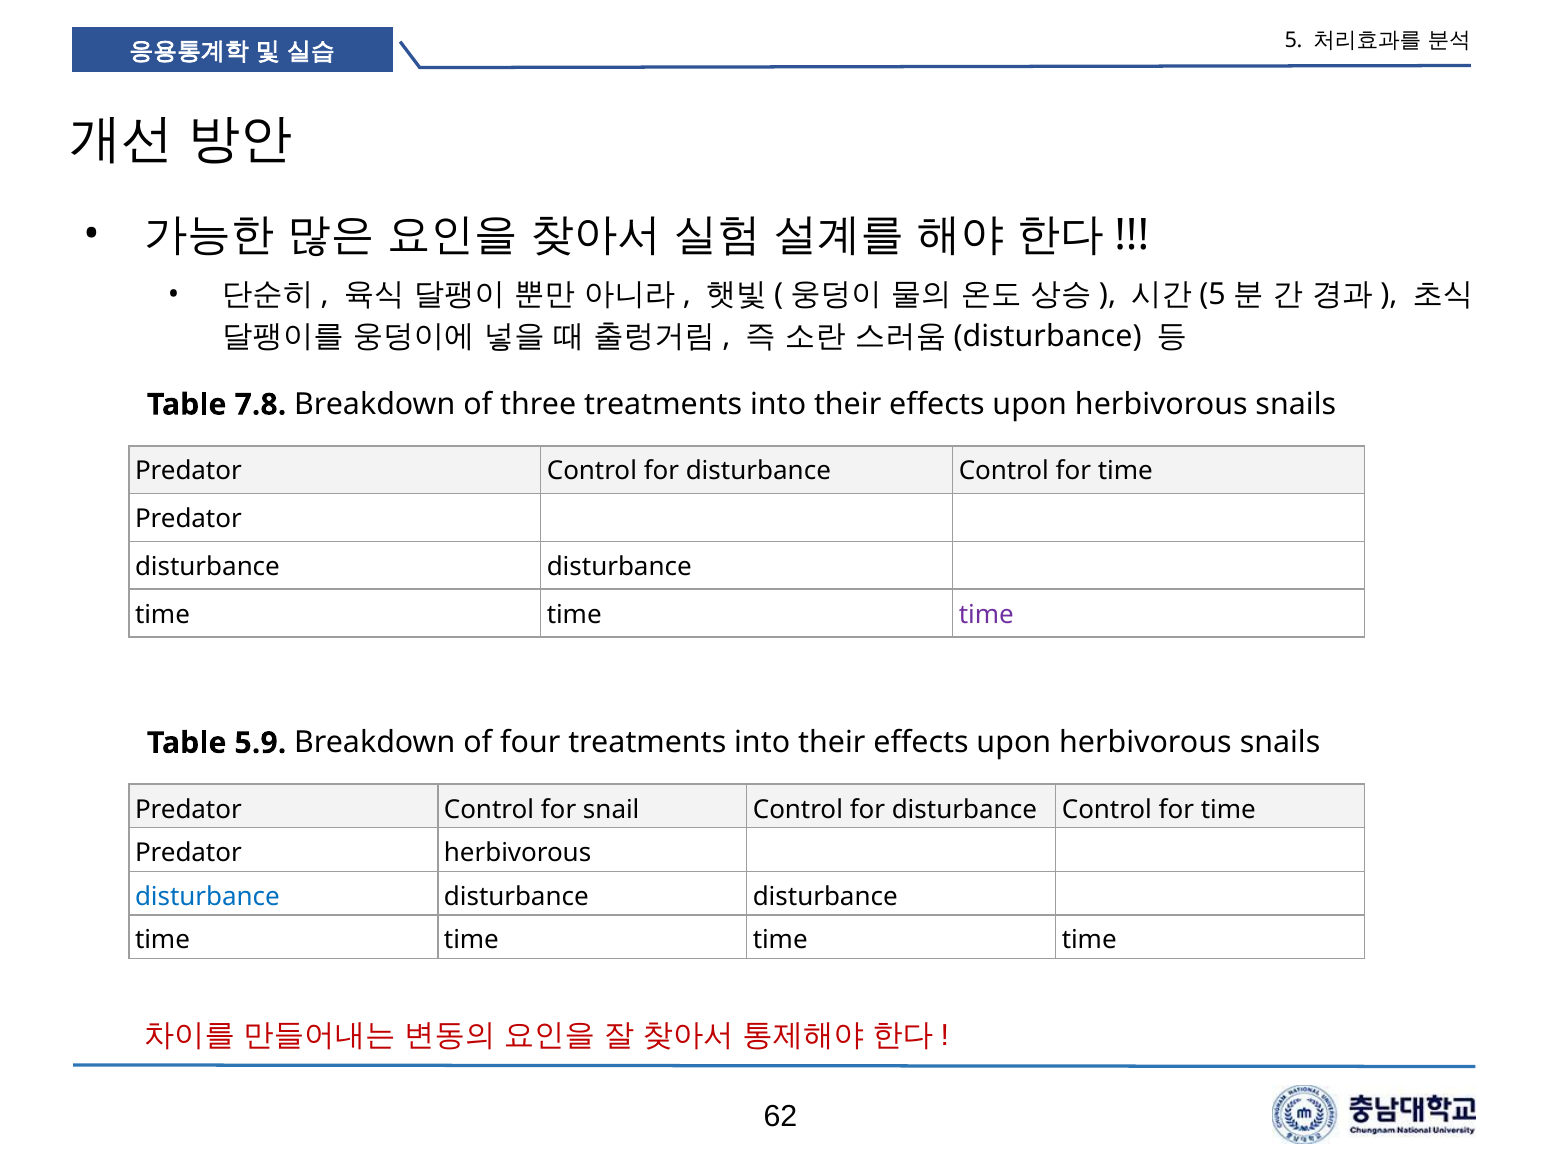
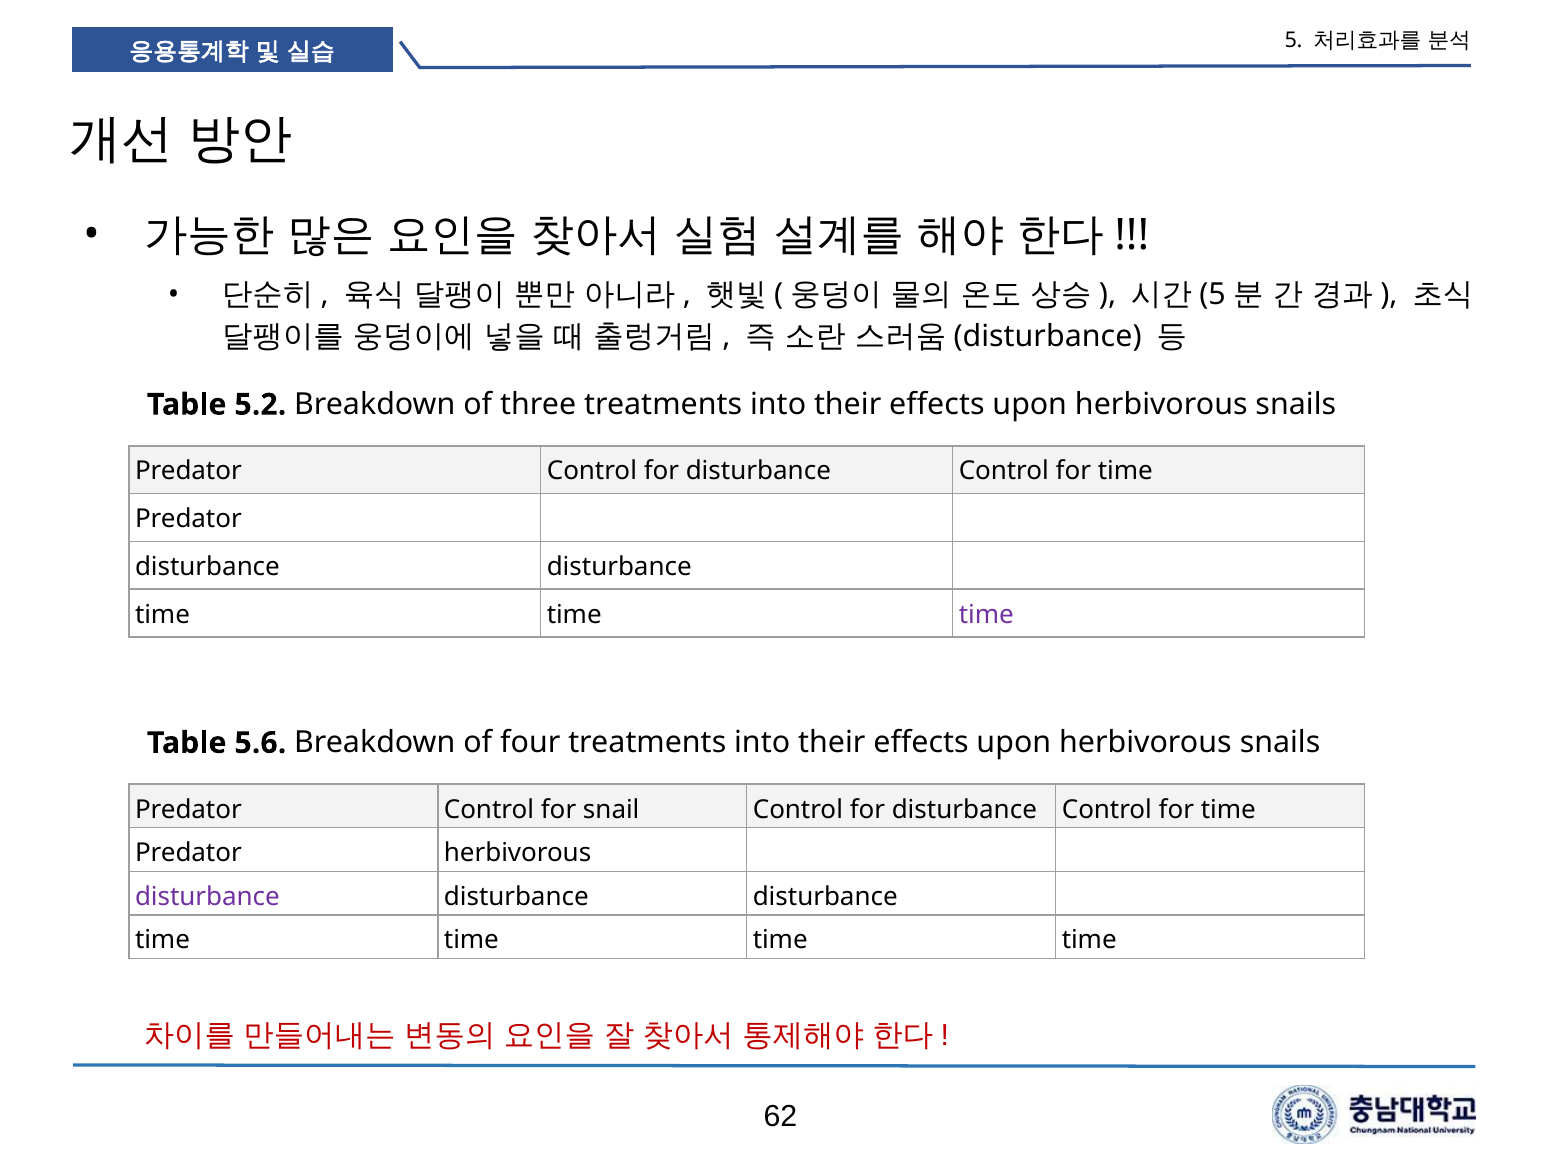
7.8: 7.8 -> 5.2
5.9: 5.9 -> 5.6
disturbance at (207, 896) colour: blue -> purple
